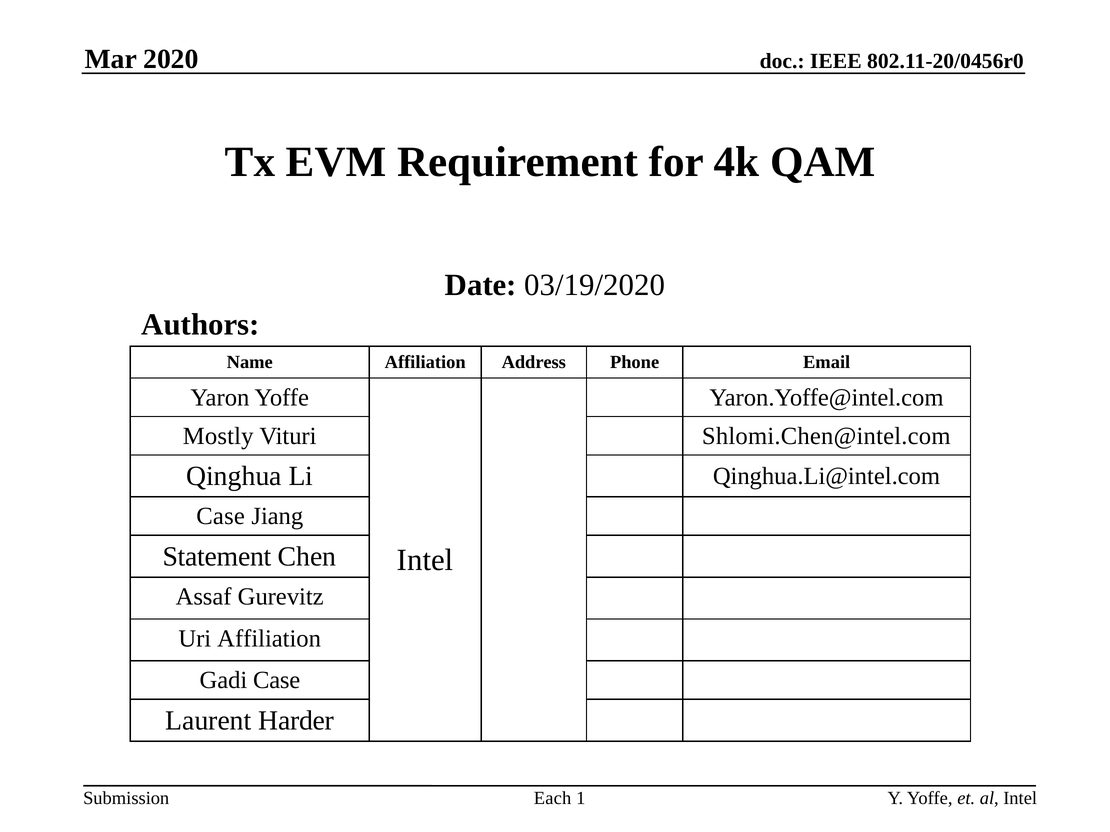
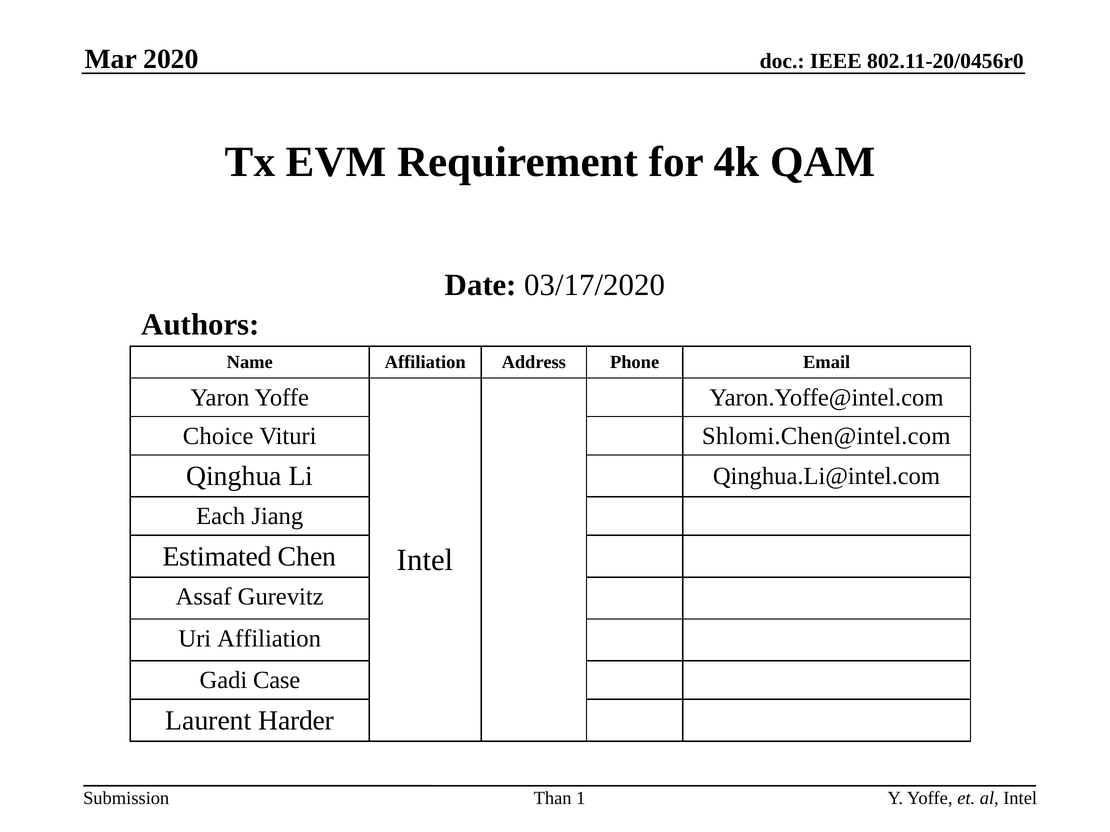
03/19/2020: 03/19/2020 -> 03/17/2020
Mostly: Mostly -> Choice
Case at (221, 517): Case -> Each
Statement: Statement -> Estimated
Each: Each -> Than
